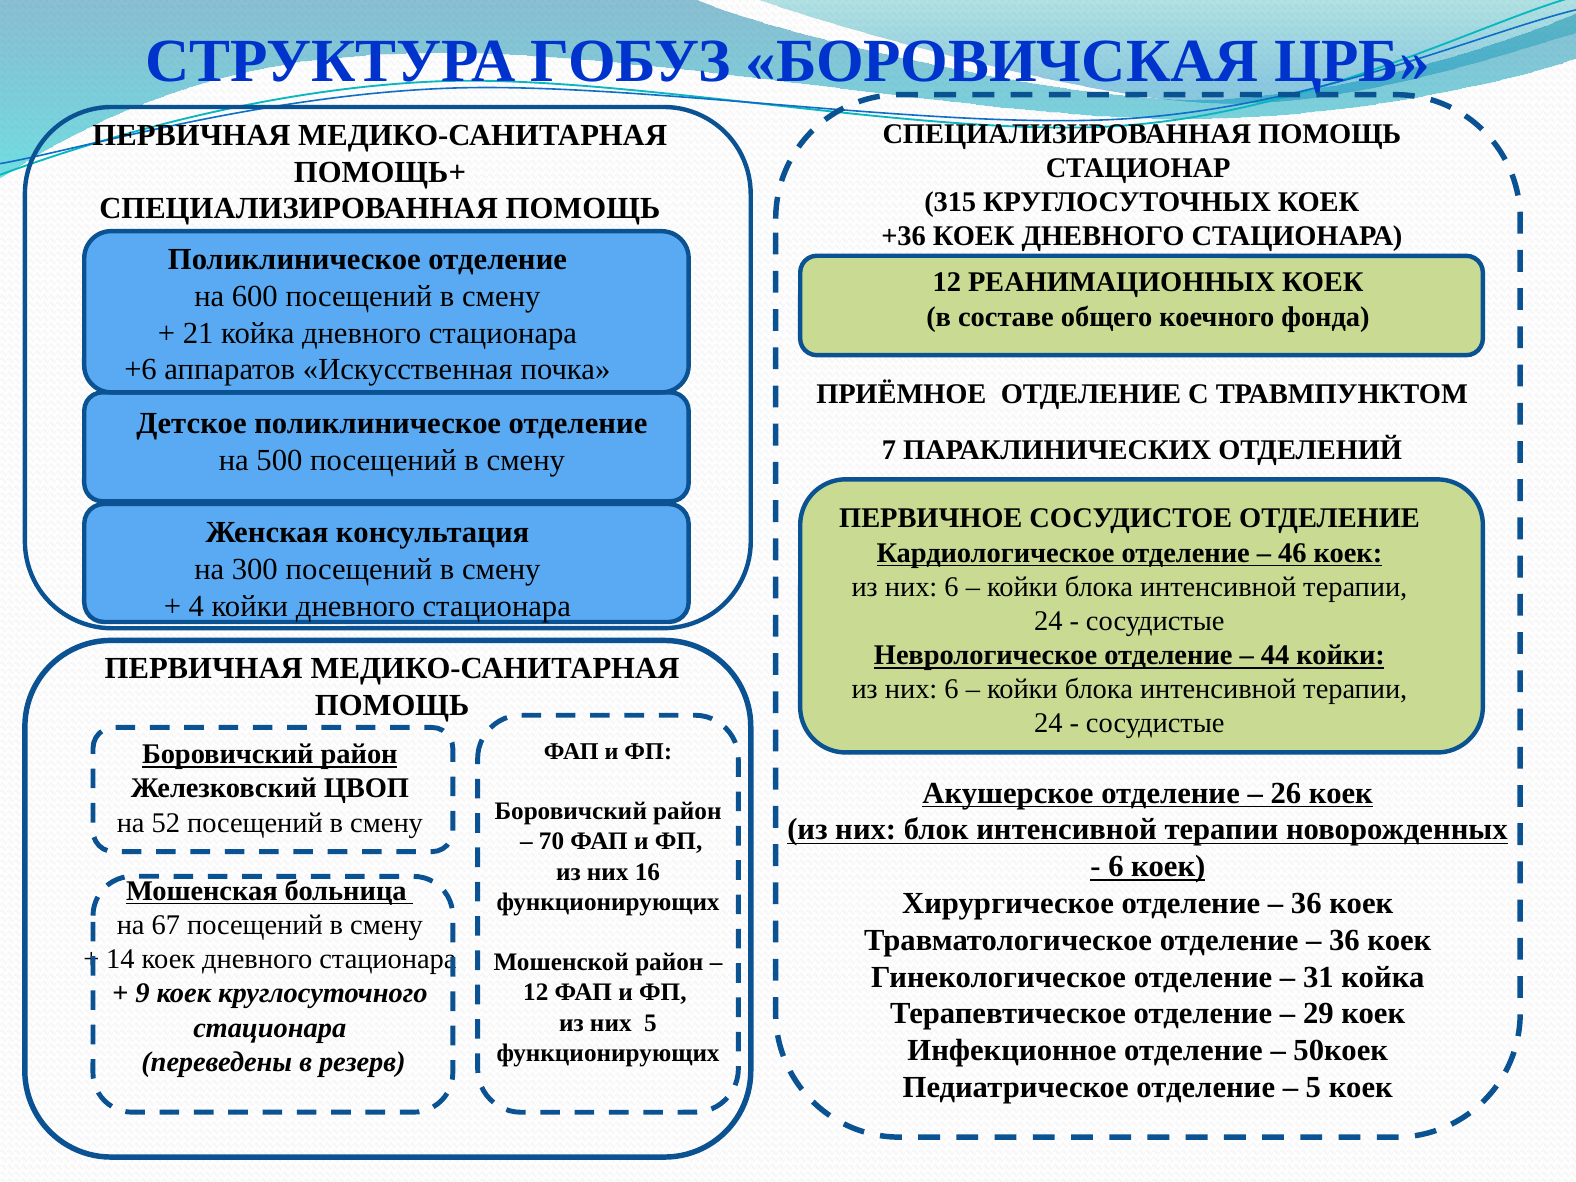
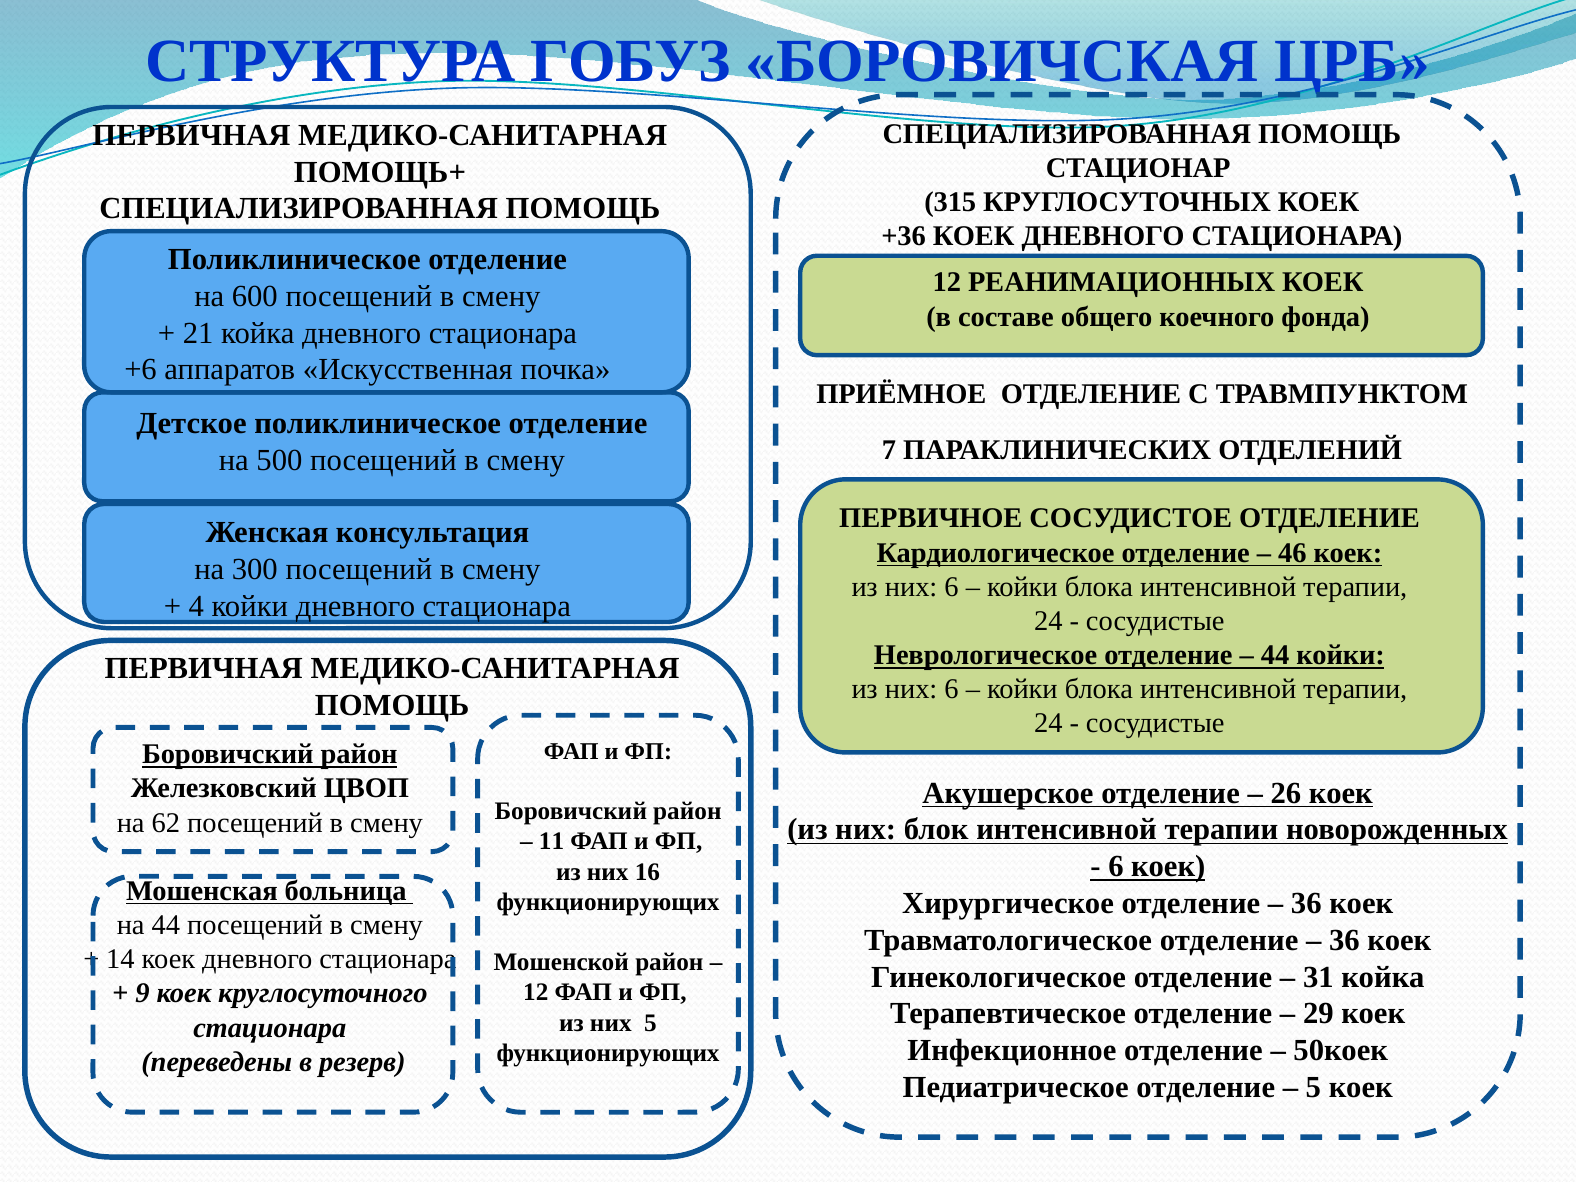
52: 52 -> 62
70: 70 -> 11
на 67: 67 -> 44
